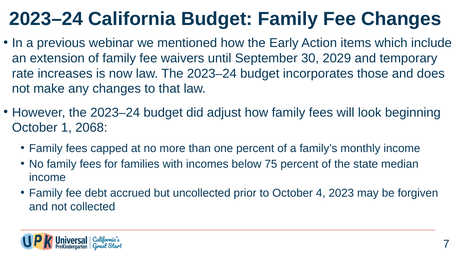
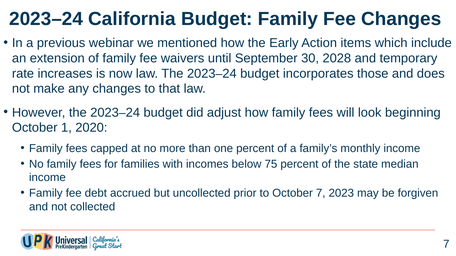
2029: 2029 -> 2028
2068: 2068 -> 2020
October 4: 4 -> 7
